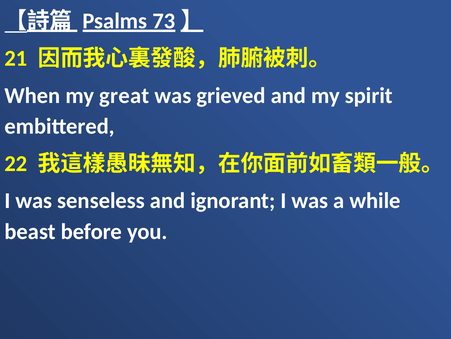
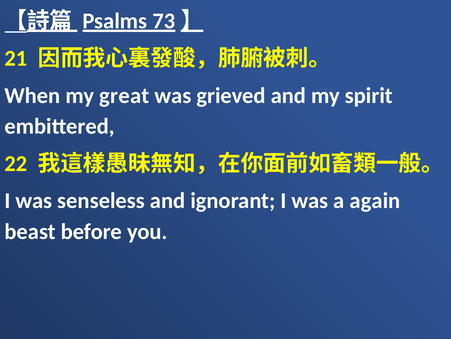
while: while -> again
